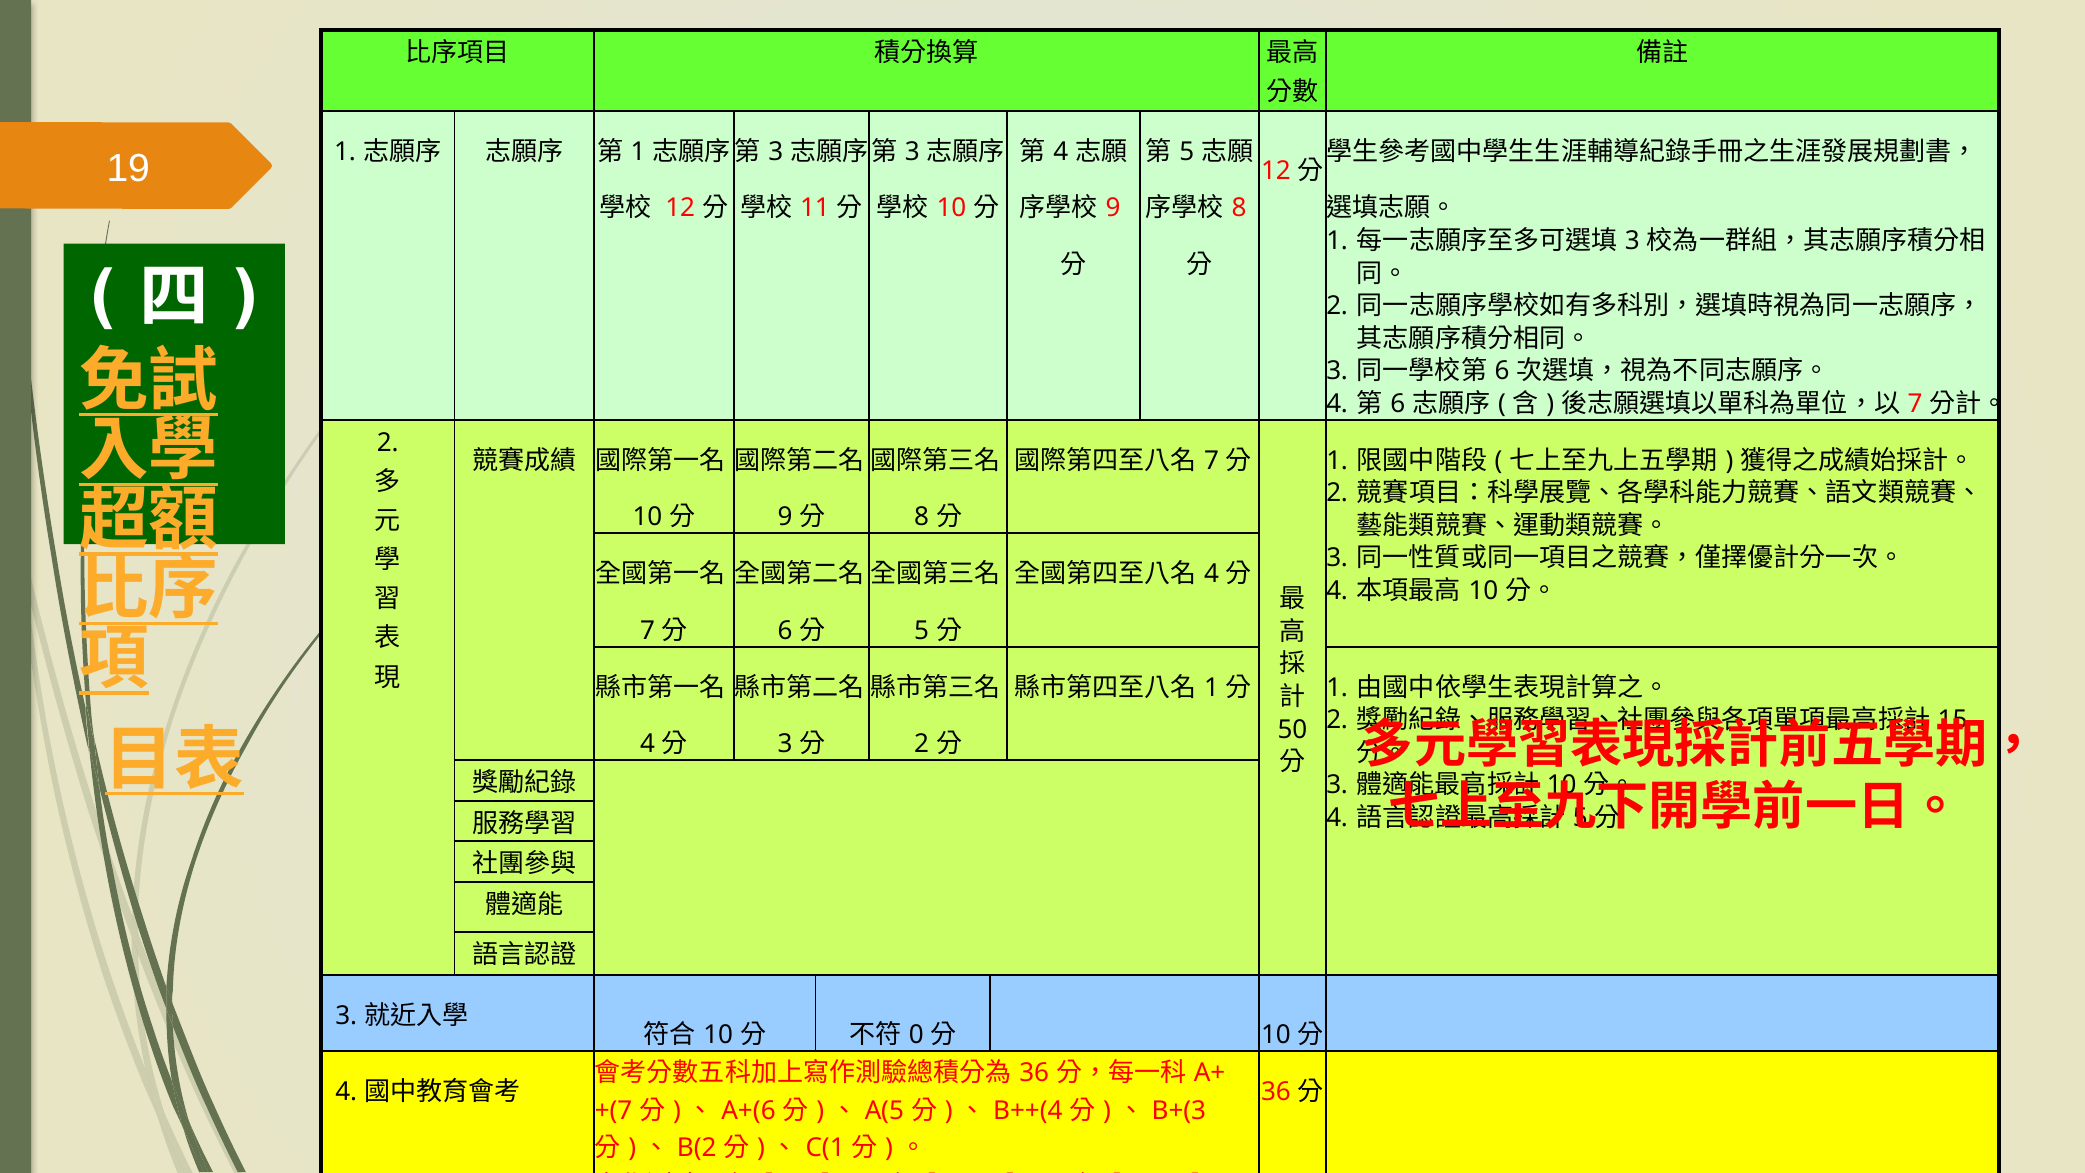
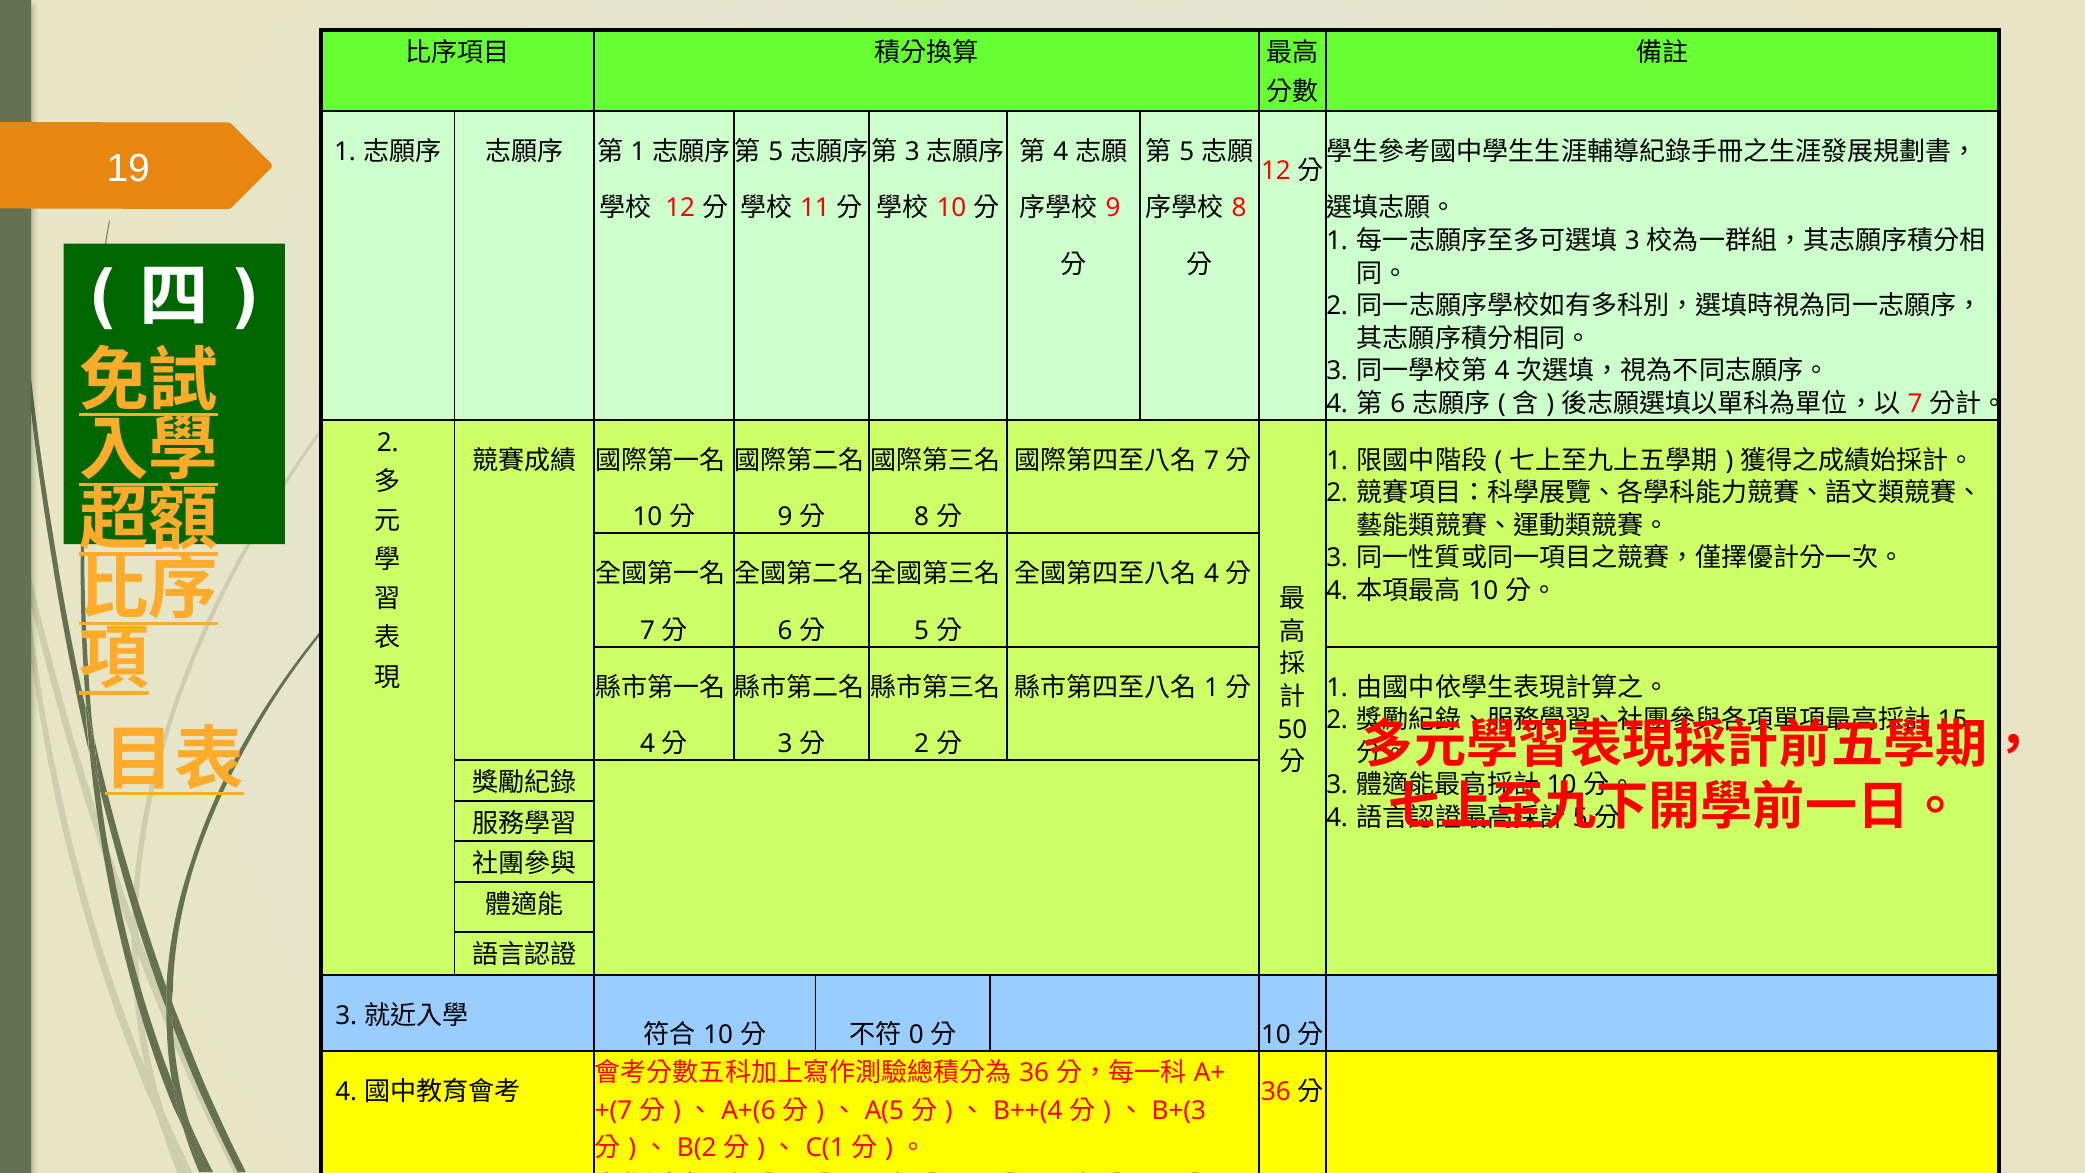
3 at (776, 152): 3 -> 5
6 at (1502, 371): 6 -> 4
